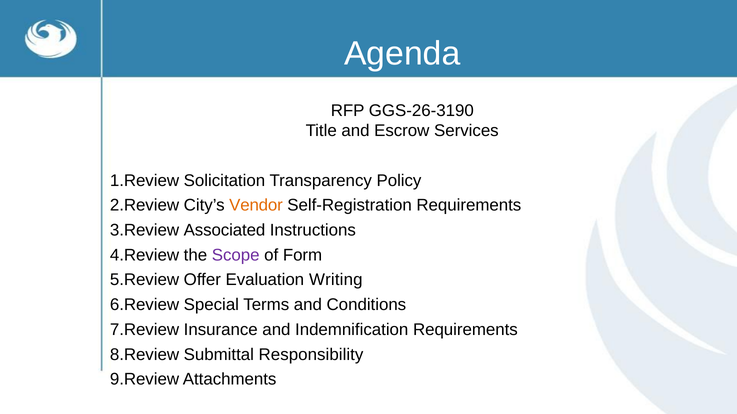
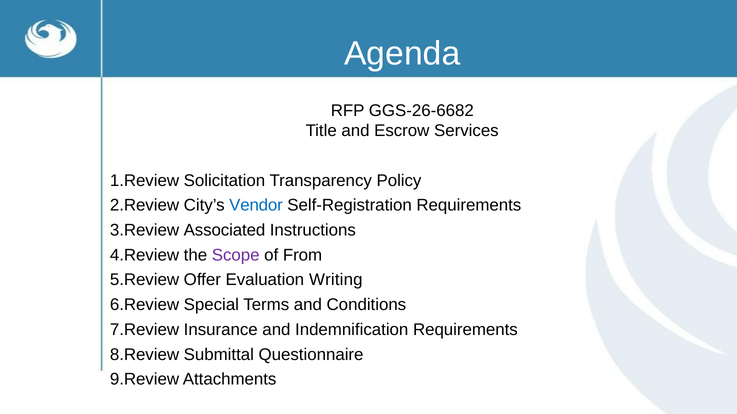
GGS-26-3190: GGS-26-3190 -> GGS-26-6682
Vendor colour: orange -> blue
Form: Form -> From
Responsibility: Responsibility -> Questionnaire
